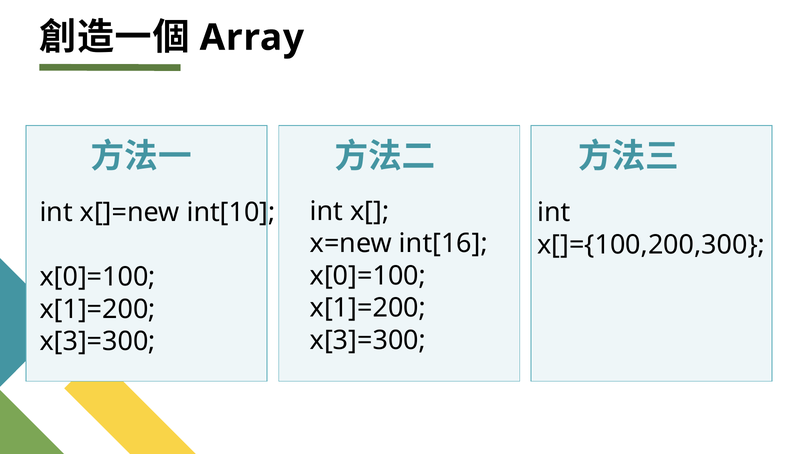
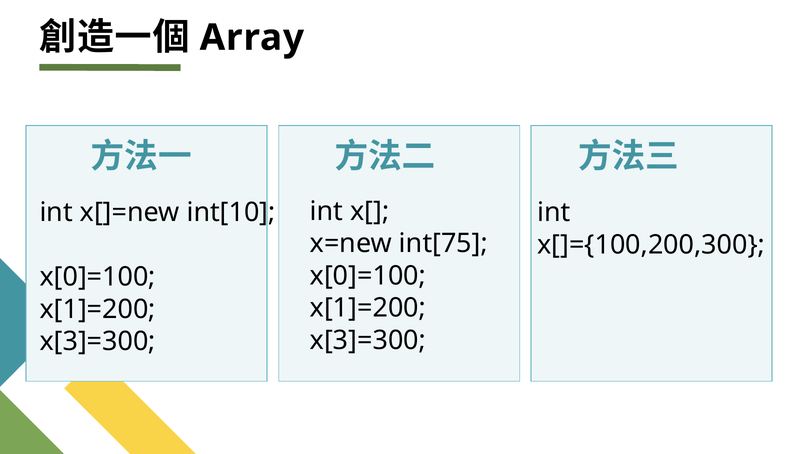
int[16: int[16 -> int[75
